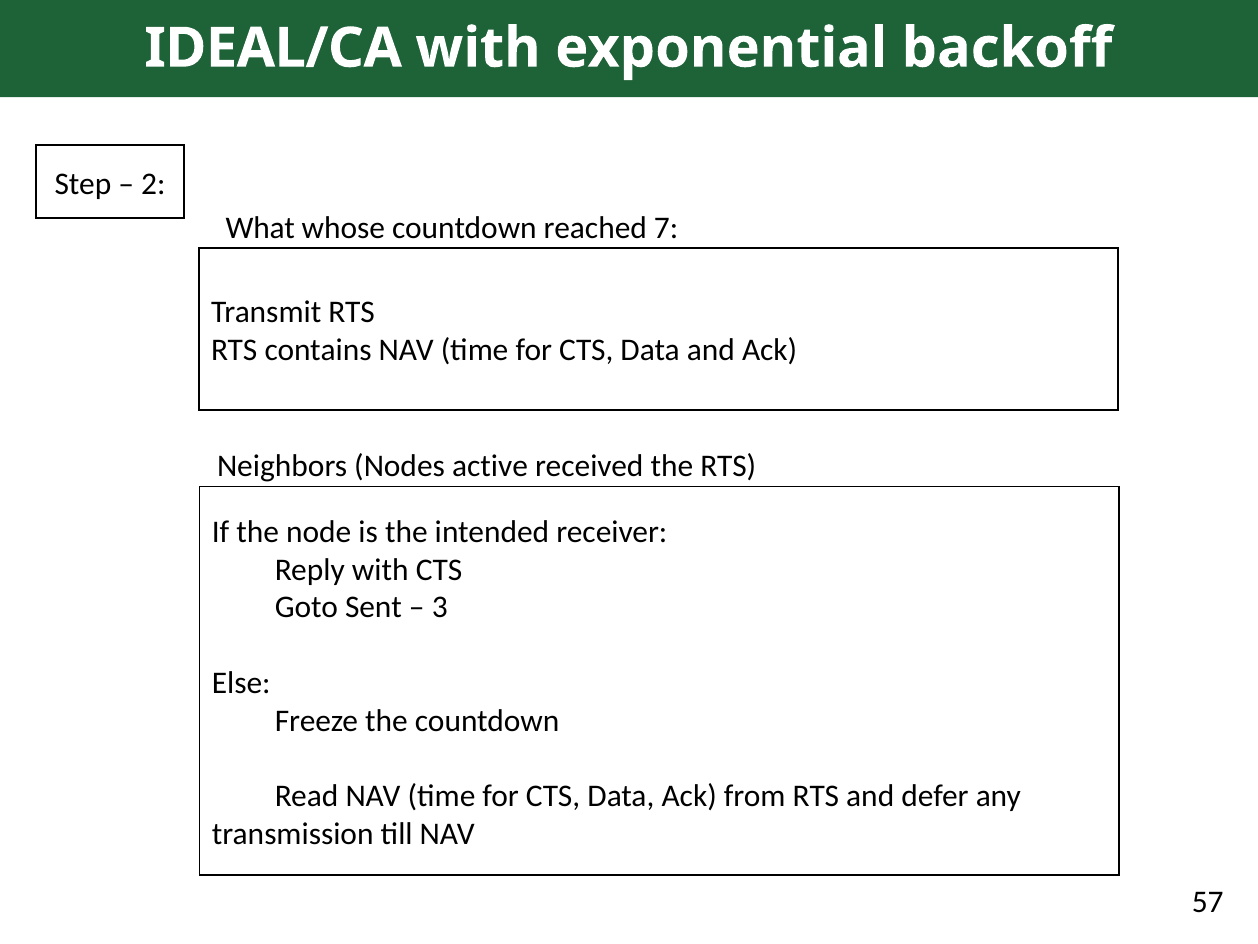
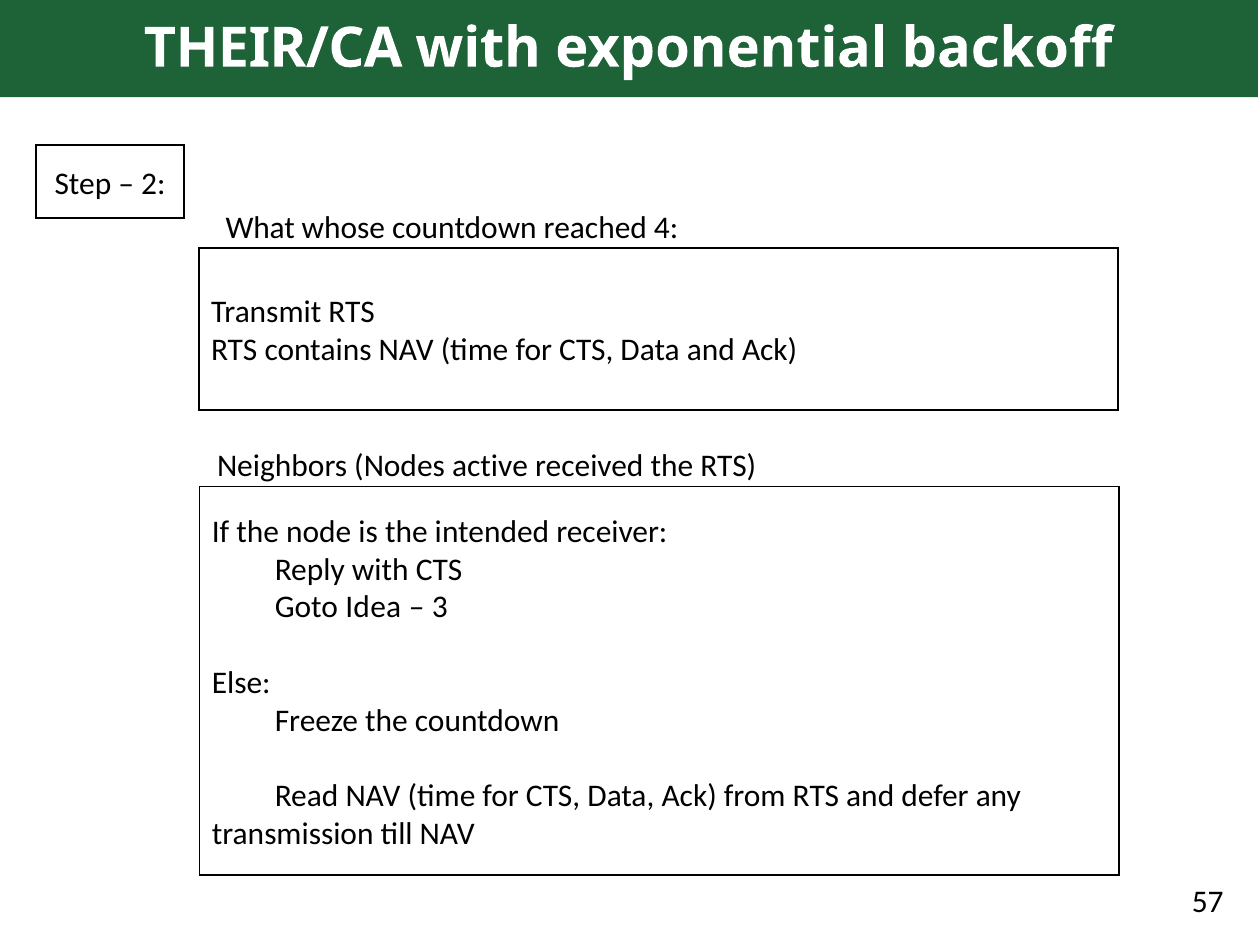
IDEAL/CA: IDEAL/CA -> THEIR/CA
7: 7 -> 4
Sent: Sent -> Idea
